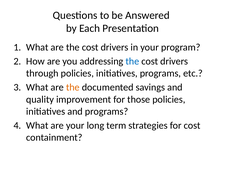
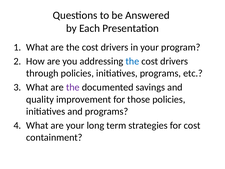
the at (73, 87) colour: orange -> purple
